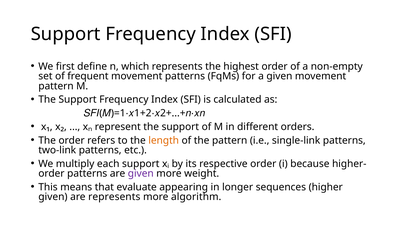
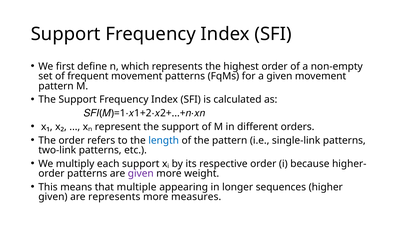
length colour: orange -> blue
evaluate: evaluate -> multiple
algorithm: algorithm -> measures
